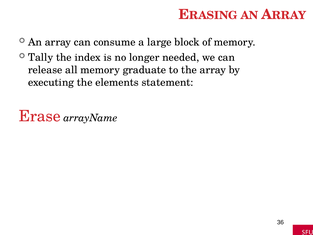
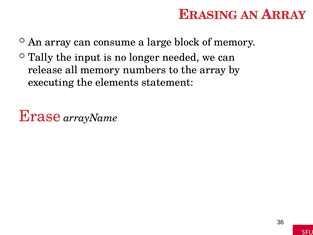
index: index -> input
graduate: graduate -> numbers
